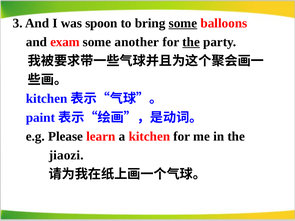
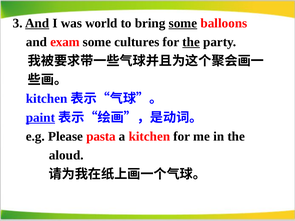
And at (37, 23) underline: none -> present
spoon: spoon -> world
another: another -> cultures
paint underline: none -> present
learn: learn -> pasta
jiaozi: jiaozi -> aloud
